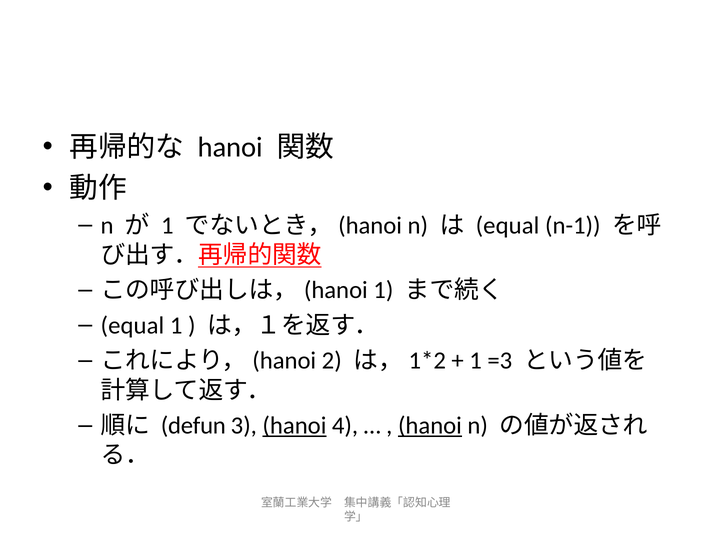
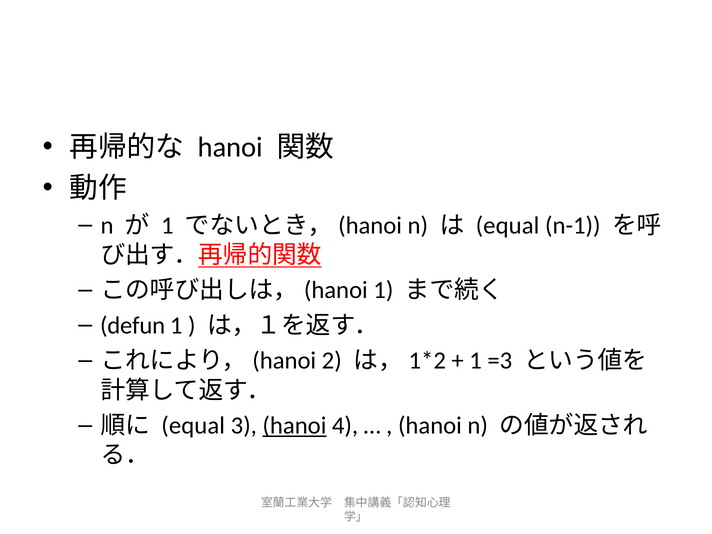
equal at (132, 326): equal -> defun
defun at (193, 426): defun -> equal
hanoi at (430, 426) underline: present -> none
